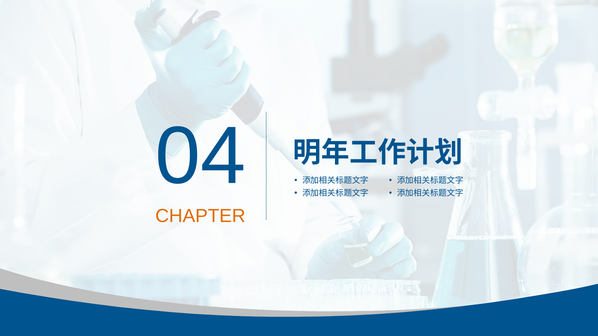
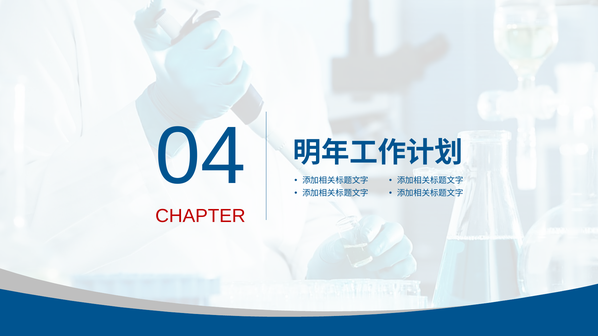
CHAPTER colour: orange -> red
